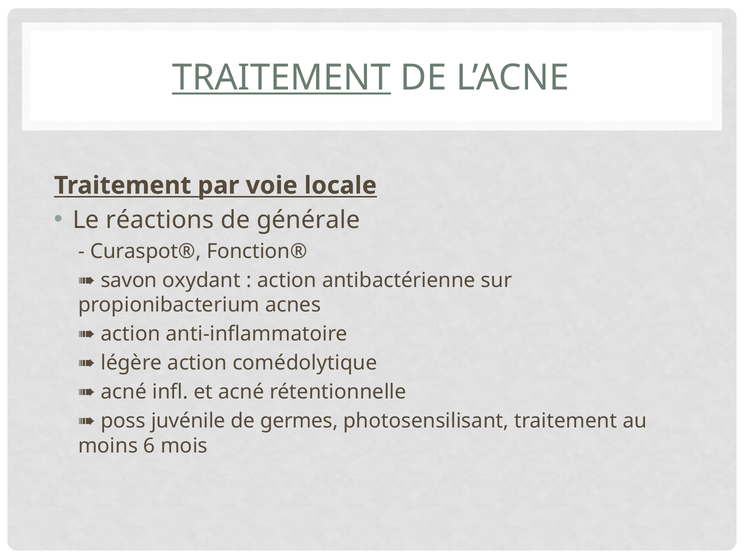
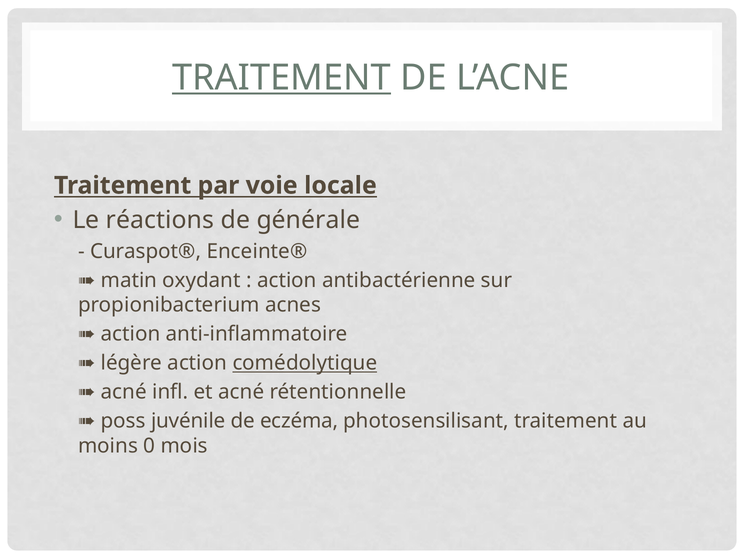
Fonction®: Fonction® -> Enceinte®
savon: savon -> matin
comédolytique underline: none -> present
germes: germes -> eczéma
6: 6 -> 0
